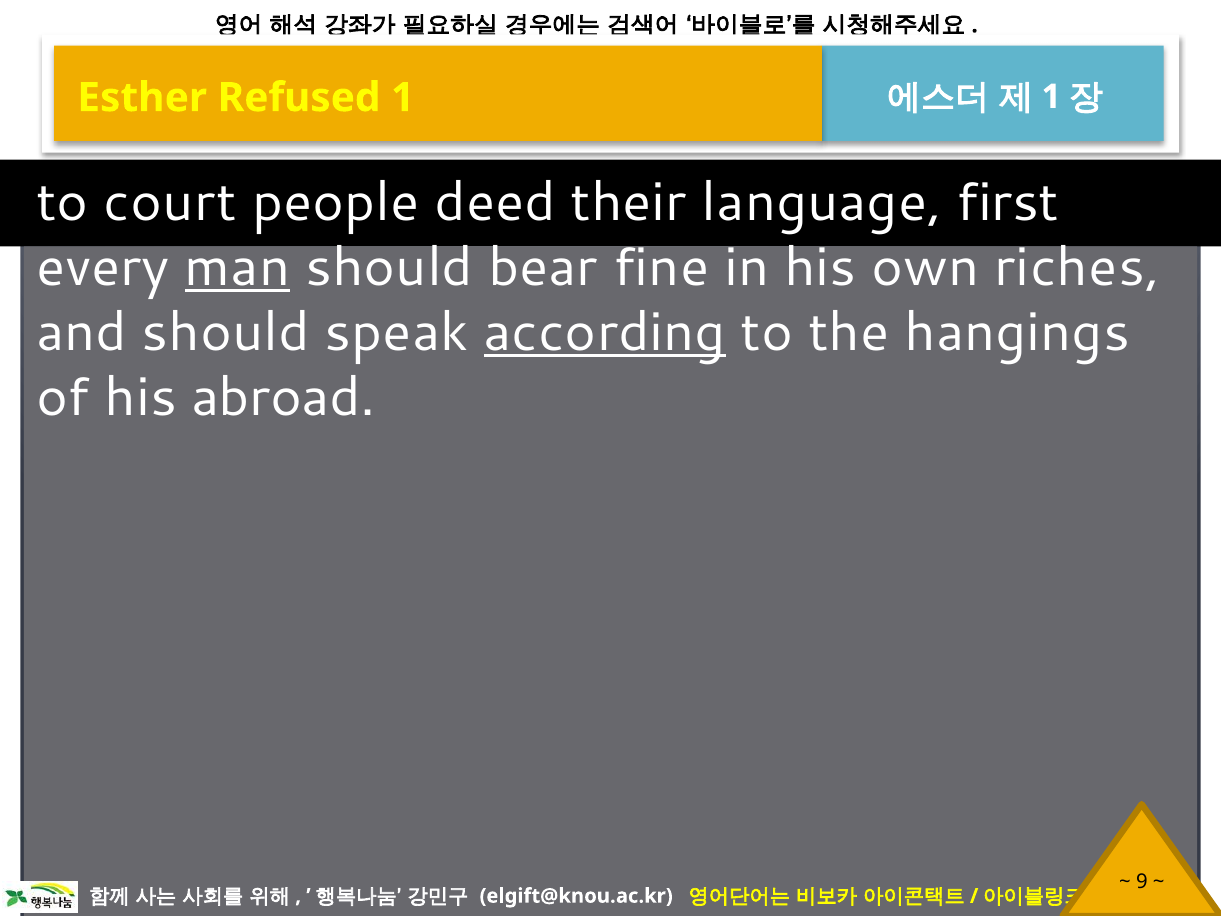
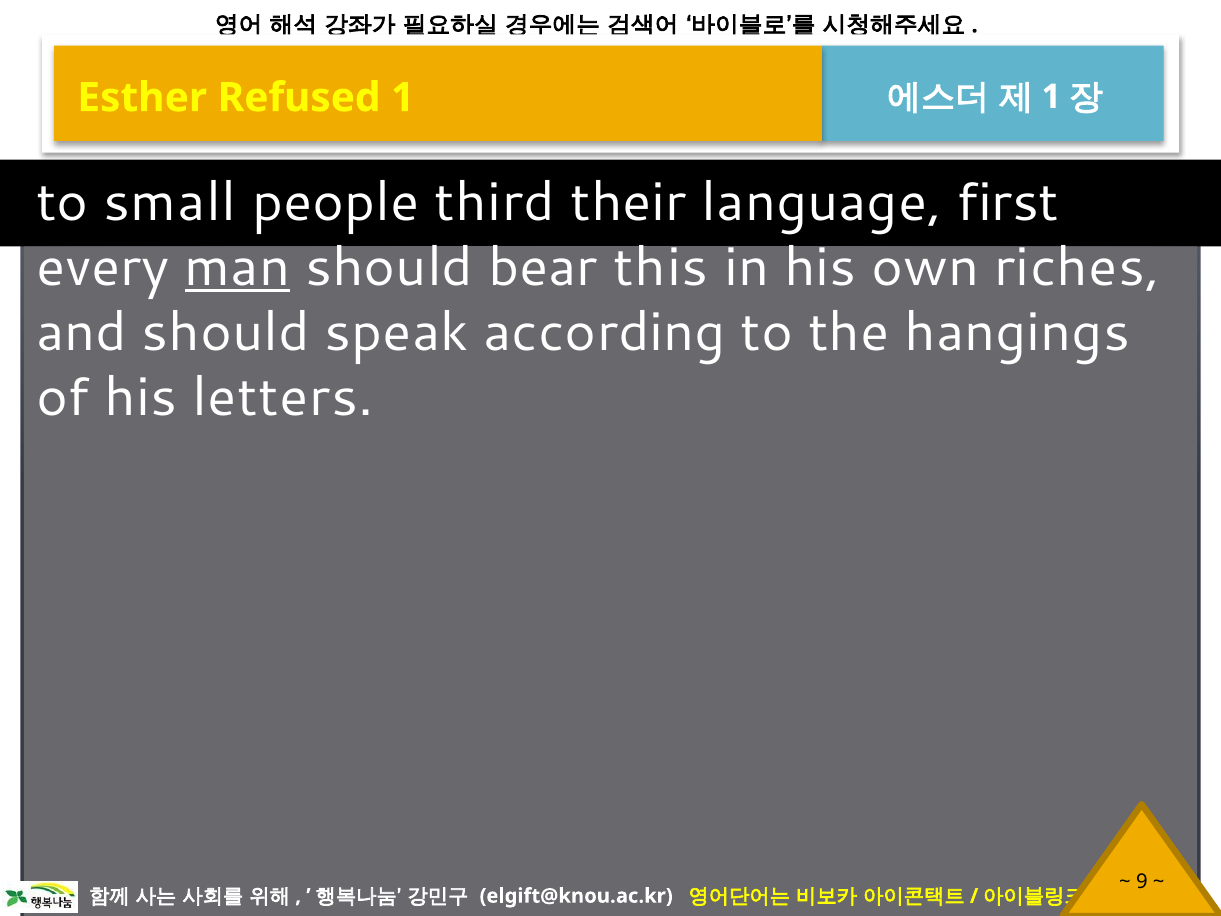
court: court -> small
deed: deed -> third
fine: fine -> this
according underline: present -> none
abroad: abroad -> letters
